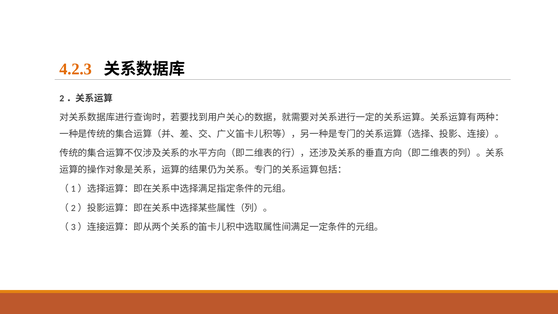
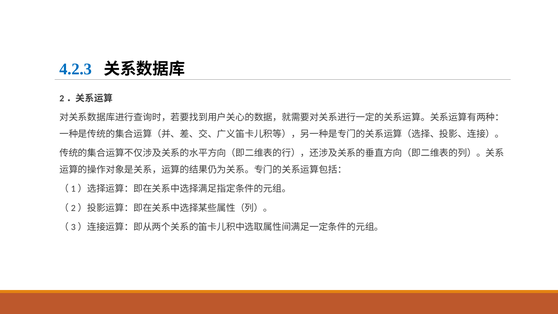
4.2.3 colour: orange -> blue
